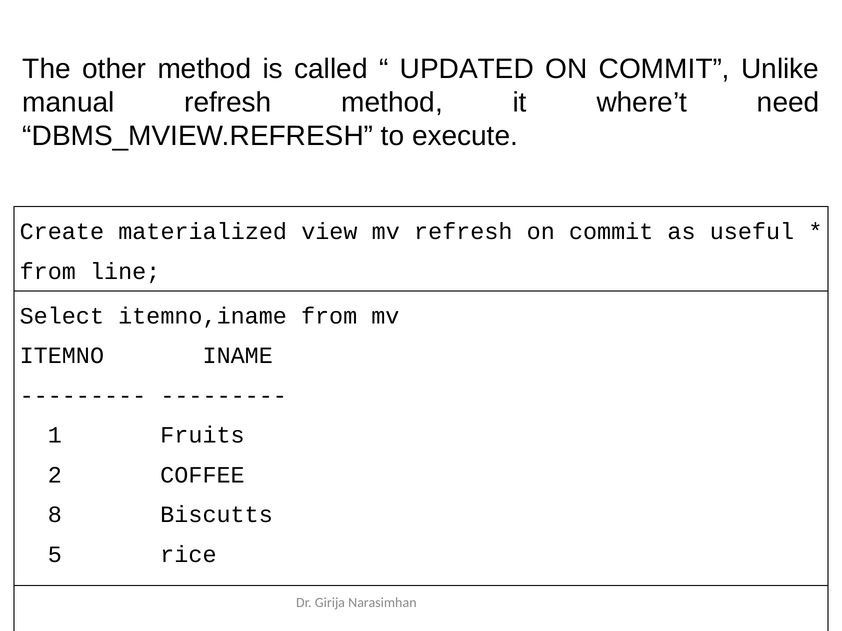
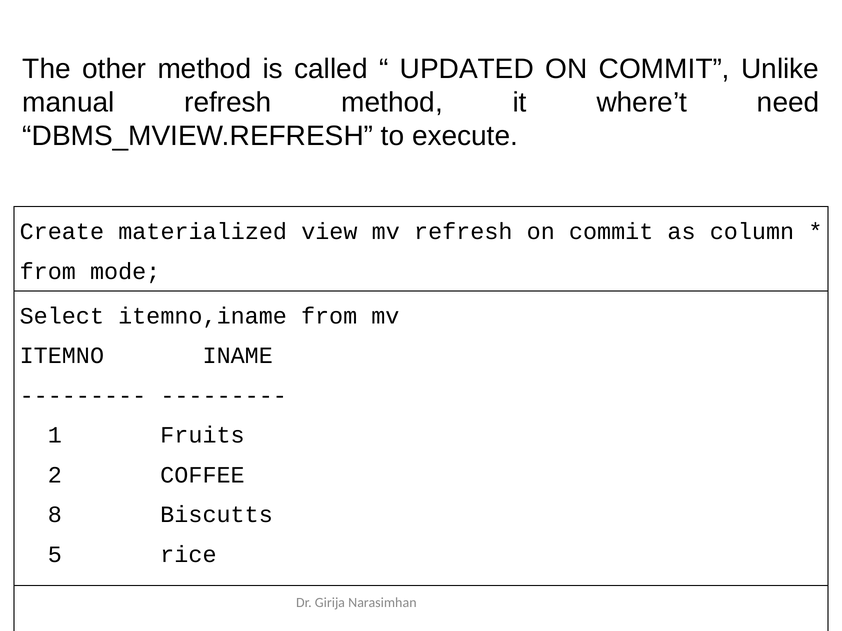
useful: useful -> column
line: line -> mode
